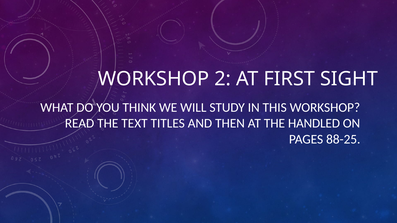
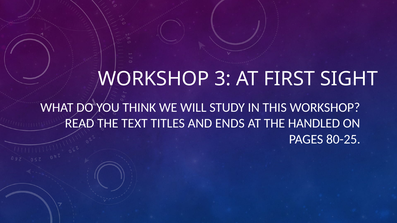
2: 2 -> 3
THEN: THEN -> ENDS
88-25: 88-25 -> 80-25
